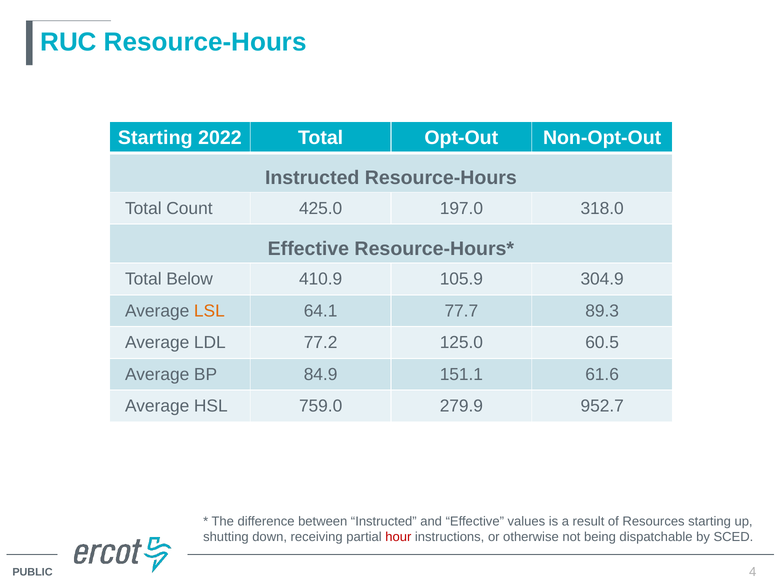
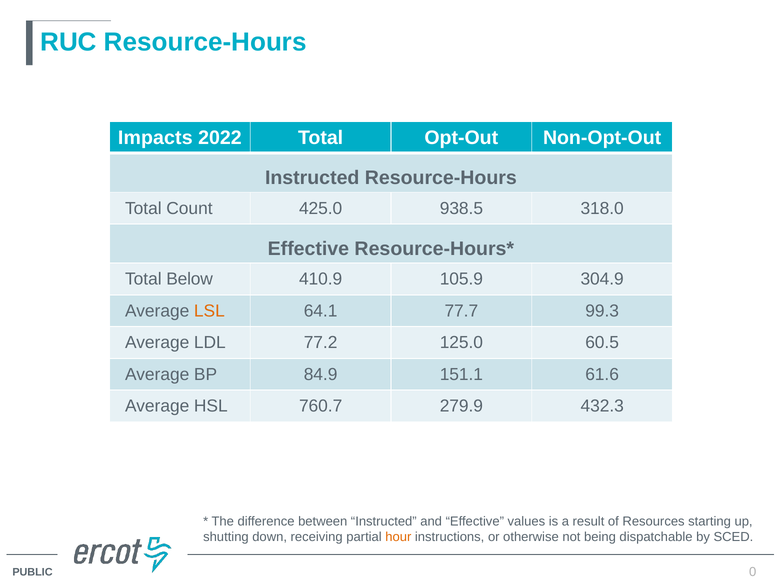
Starting at (155, 137): Starting -> Impacts
197.0: 197.0 -> 938.5
89.3: 89.3 -> 99.3
759.0: 759.0 -> 760.7
952.7: 952.7 -> 432.3
hour colour: red -> orange
4: 4 -> 0
